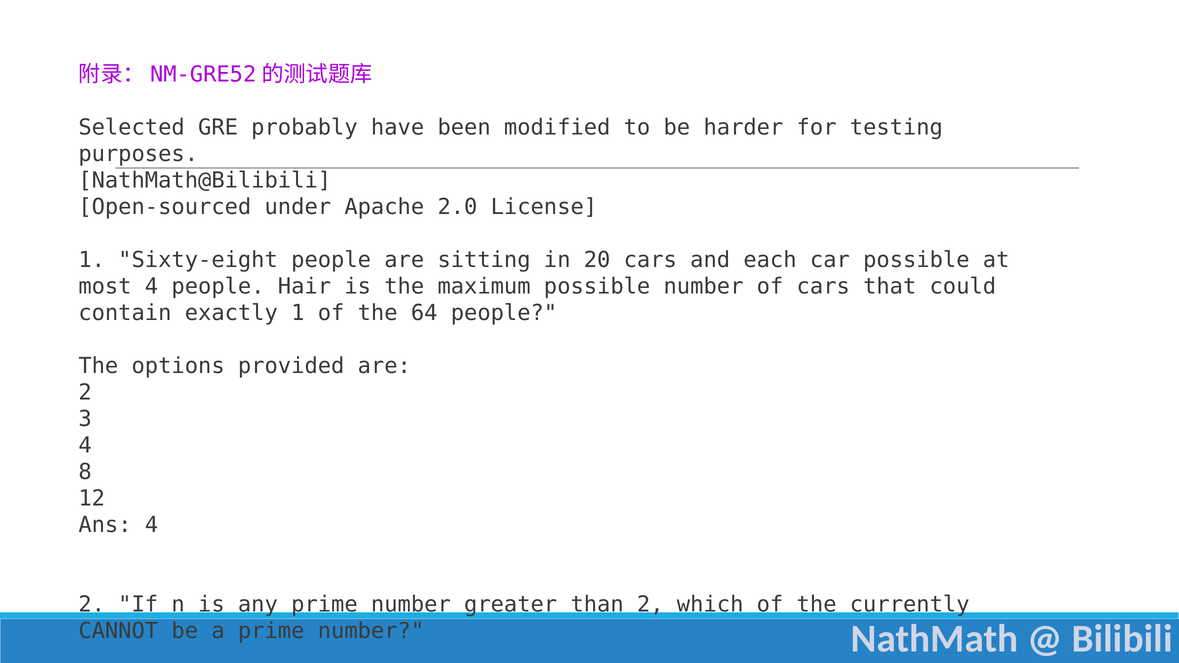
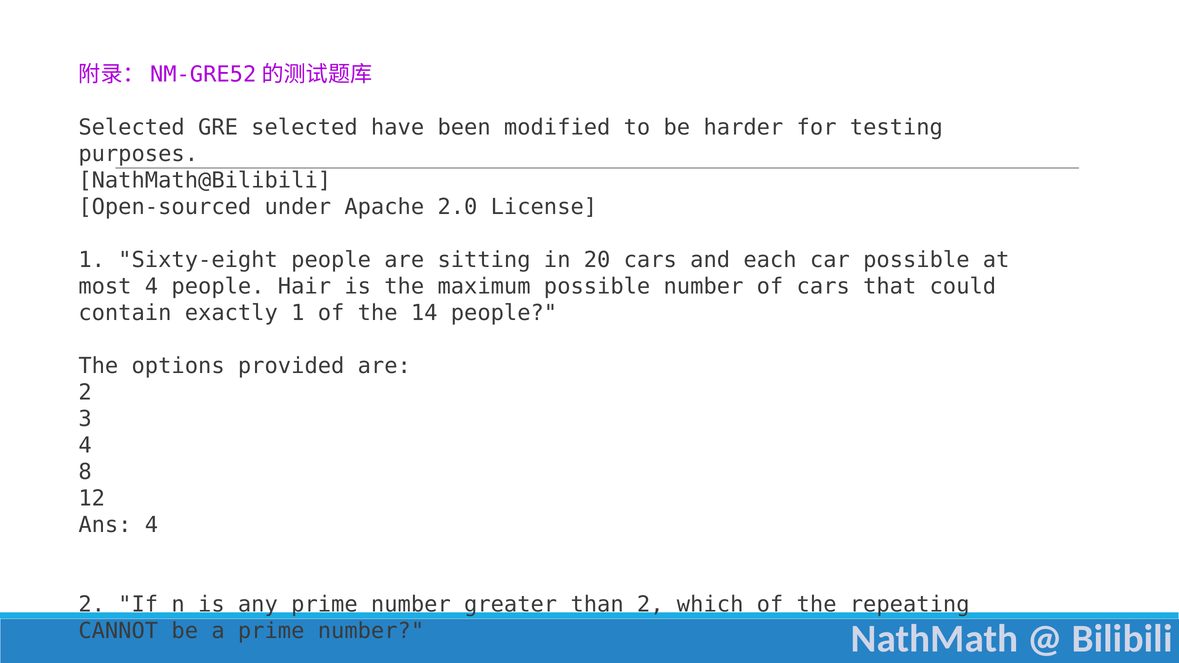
GRE probably: probably -> selected
the 64: 64 -> 14
the currently: currently -> repeating
